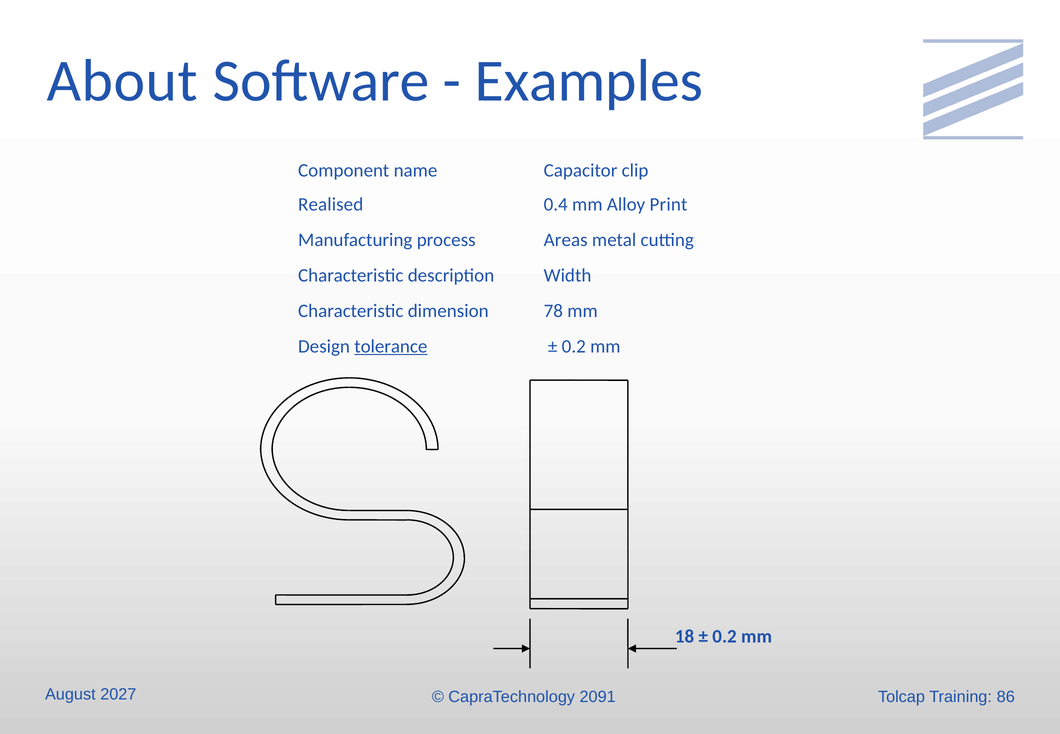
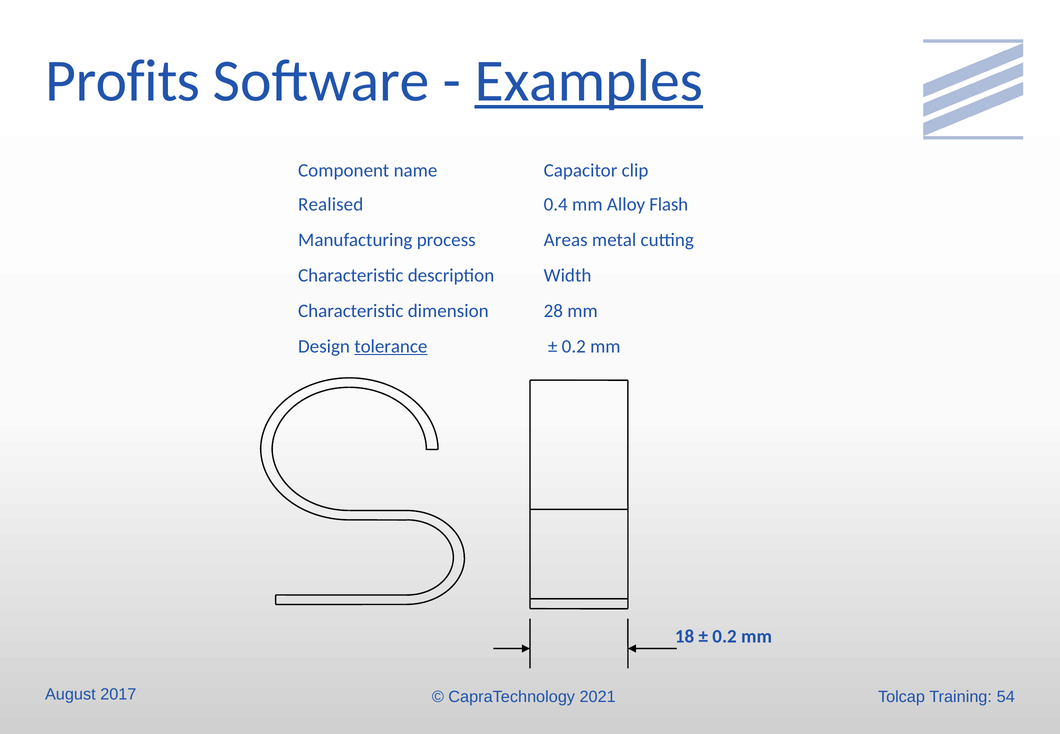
About: About -> Profits
Examples underline: none -> present
Print: Print -> Flash
78: 78 -> 28
2027: 2027 -> 2017
2091: 2091 -> 2021
86: 86 -> 54
